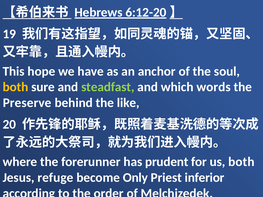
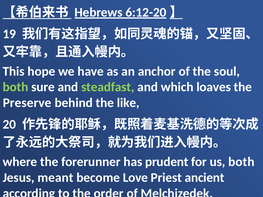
both at (15, 87) colour: yellow -> light green
words: words -> loaves
refuge: refuge -> meant
Only: Only -> Love
inferior: inferior -> ancient
